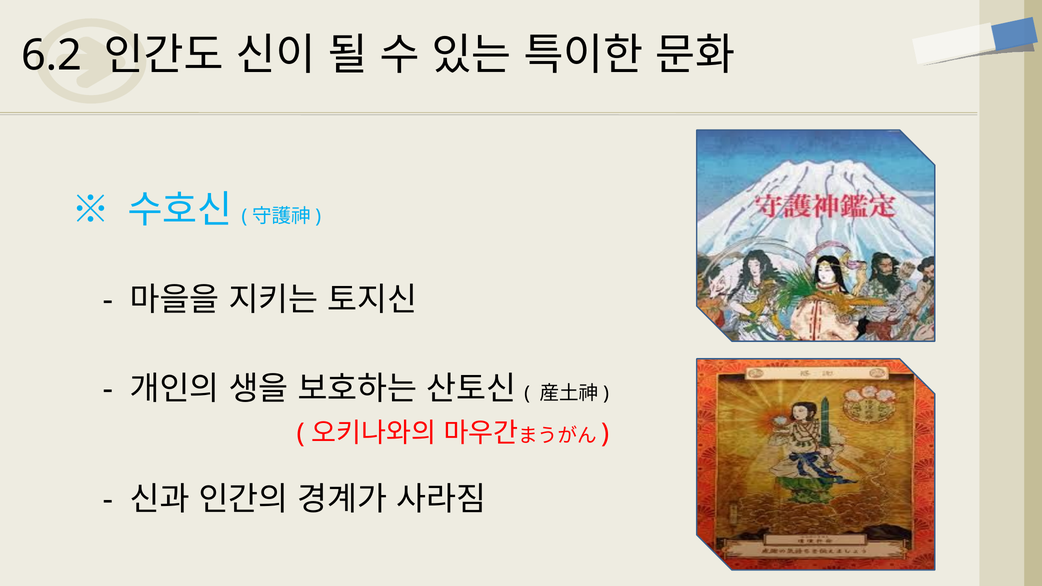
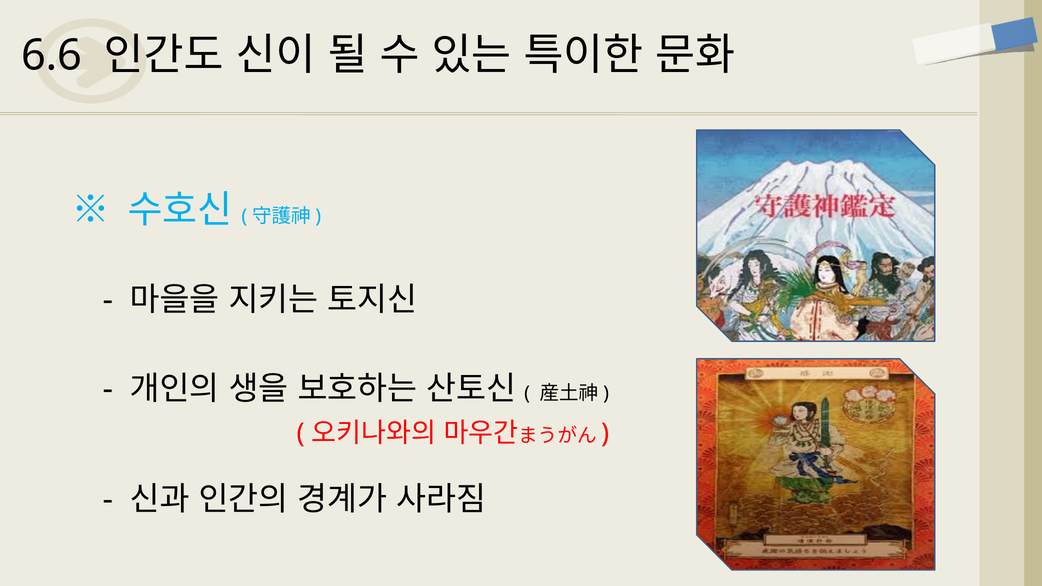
6.2: 6.2 -> 6.6
